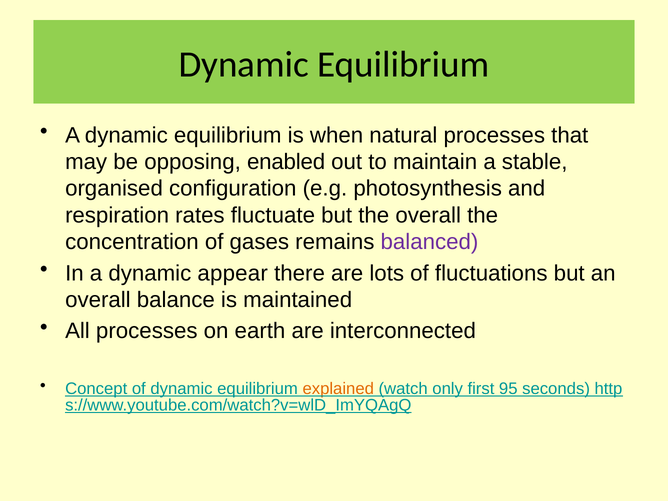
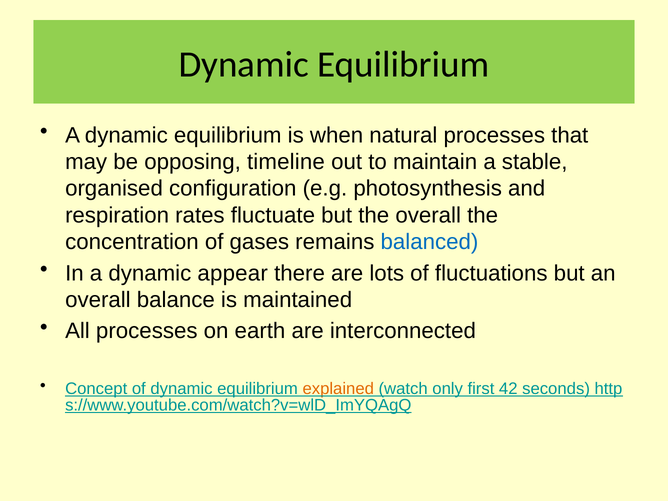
enabled: enabled -> timeline
balanced colour: purple -> blue
95: 95 -> 42
